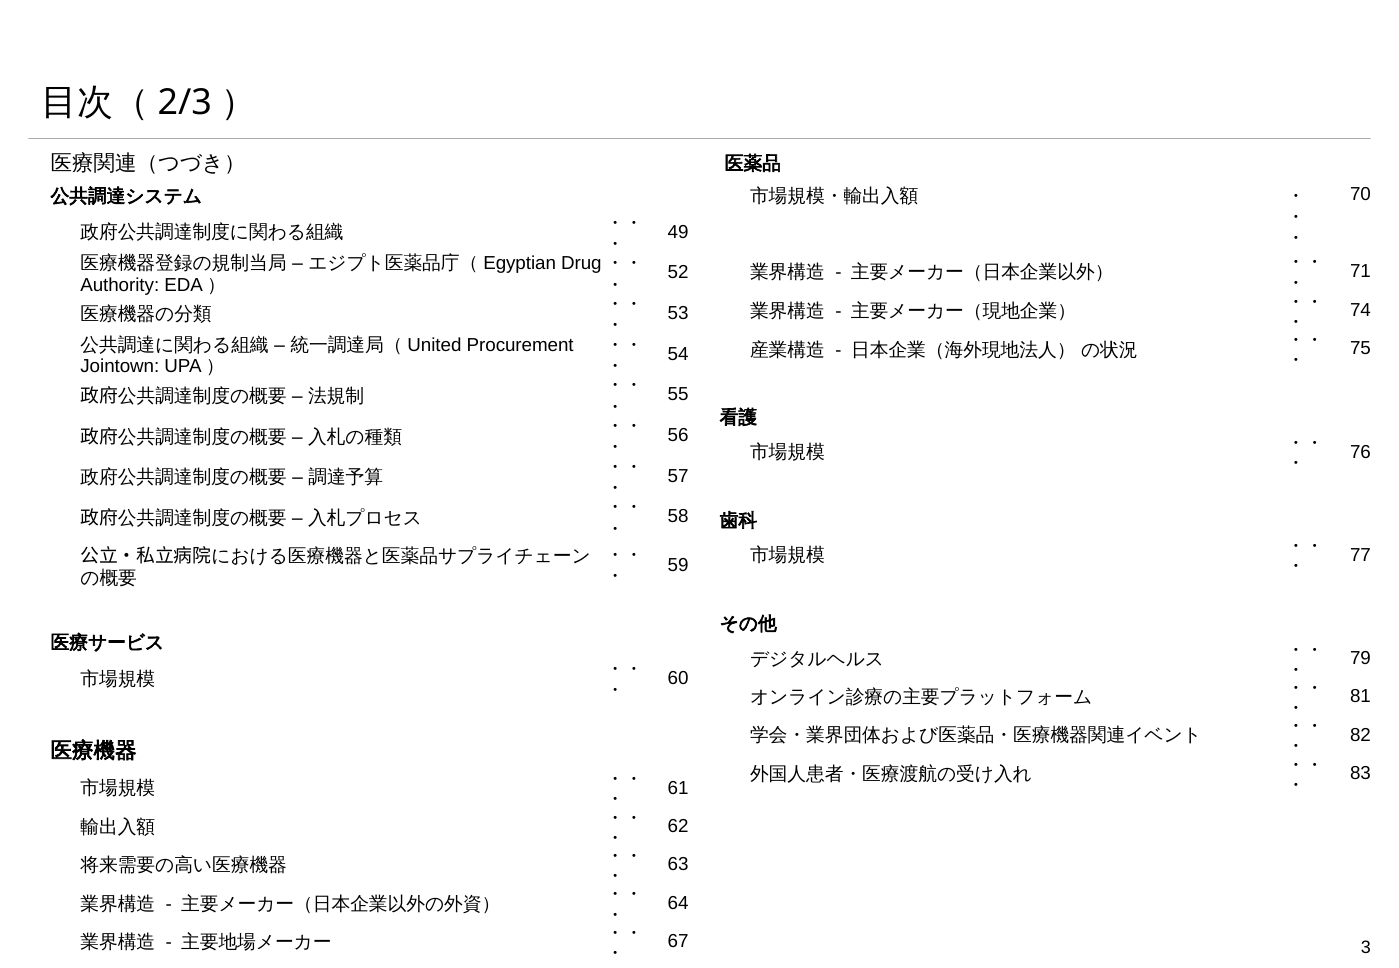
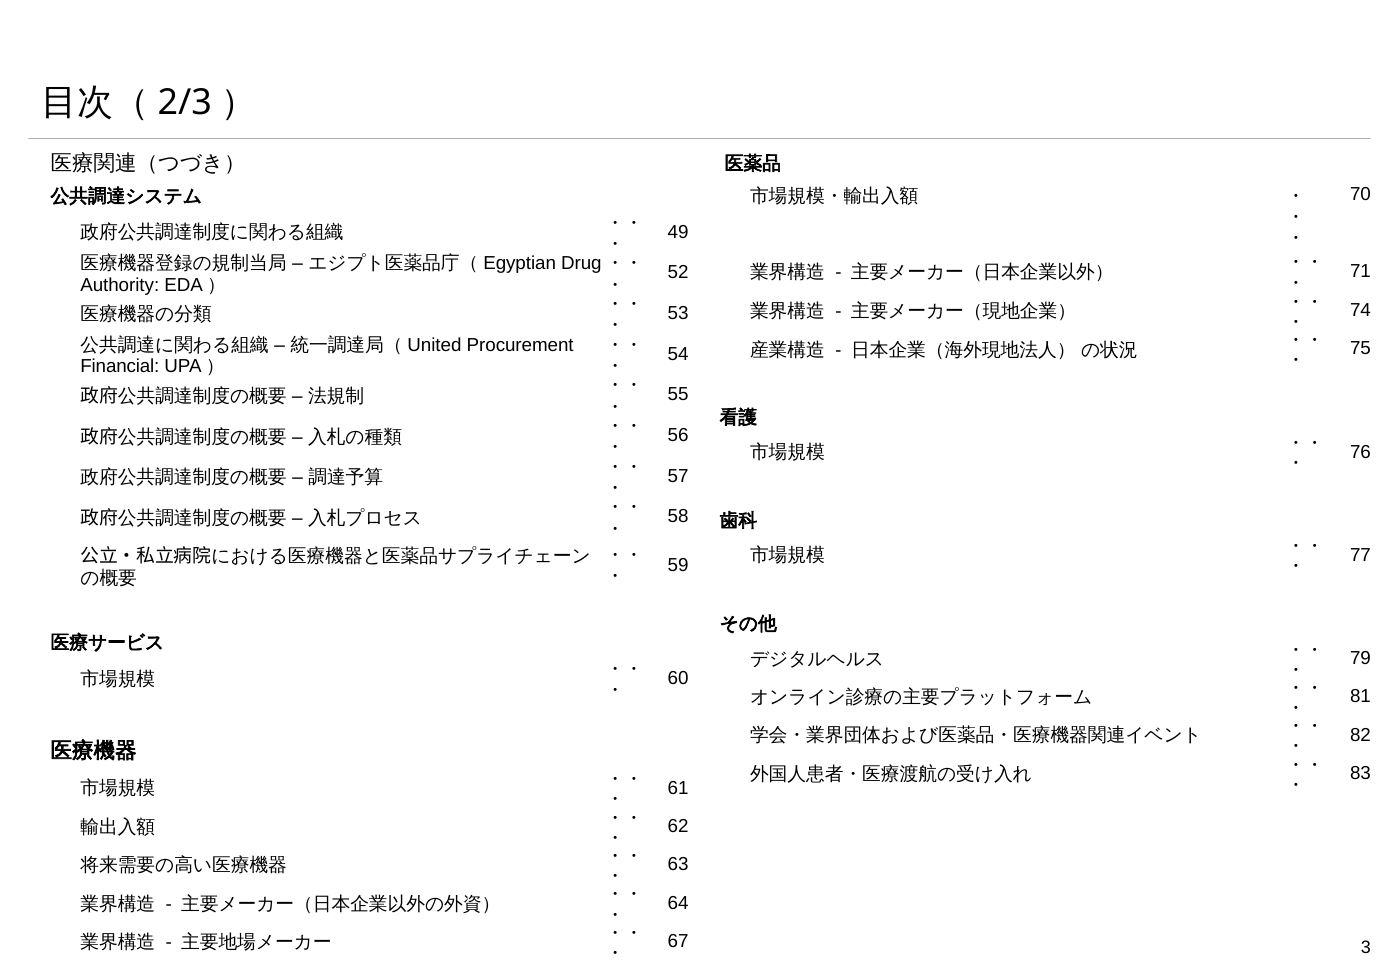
Jointown: Jointown -> Financial
